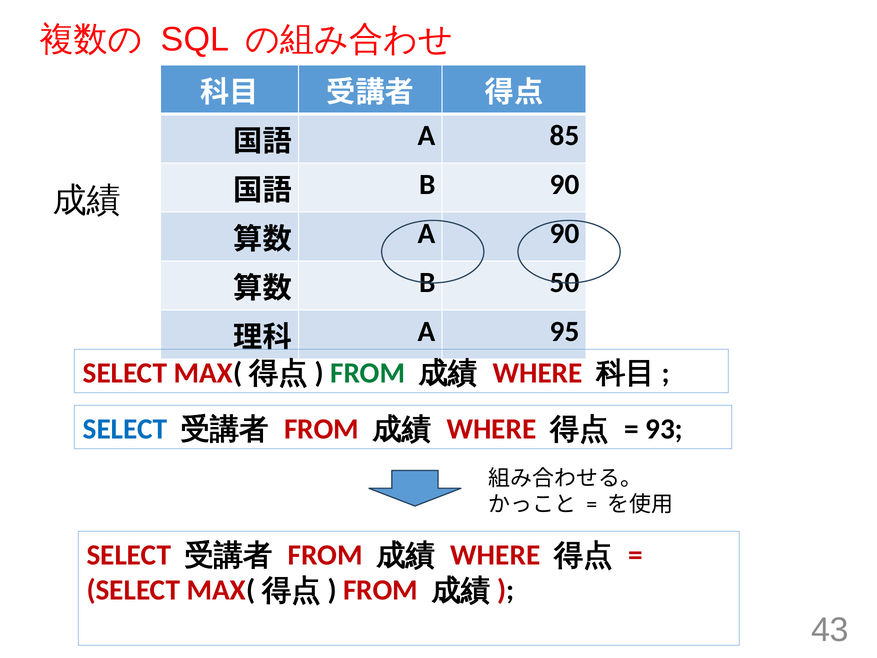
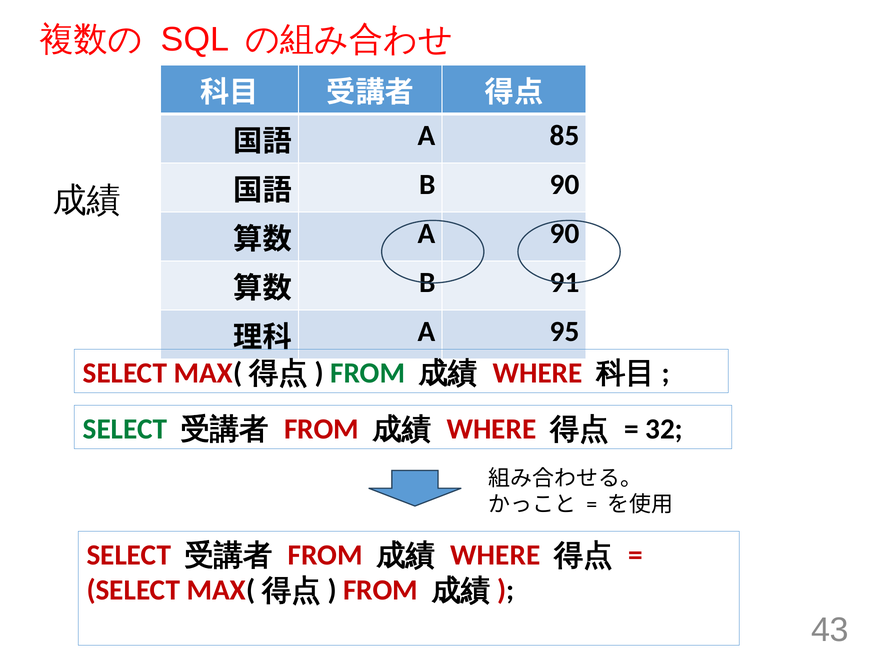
50: 50 -> 91
SELECT at (125, 429) colour: blue -> green
93: 93 -> 32
